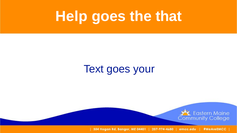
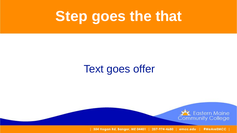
Help: Help -> Step
your: your -> offer
